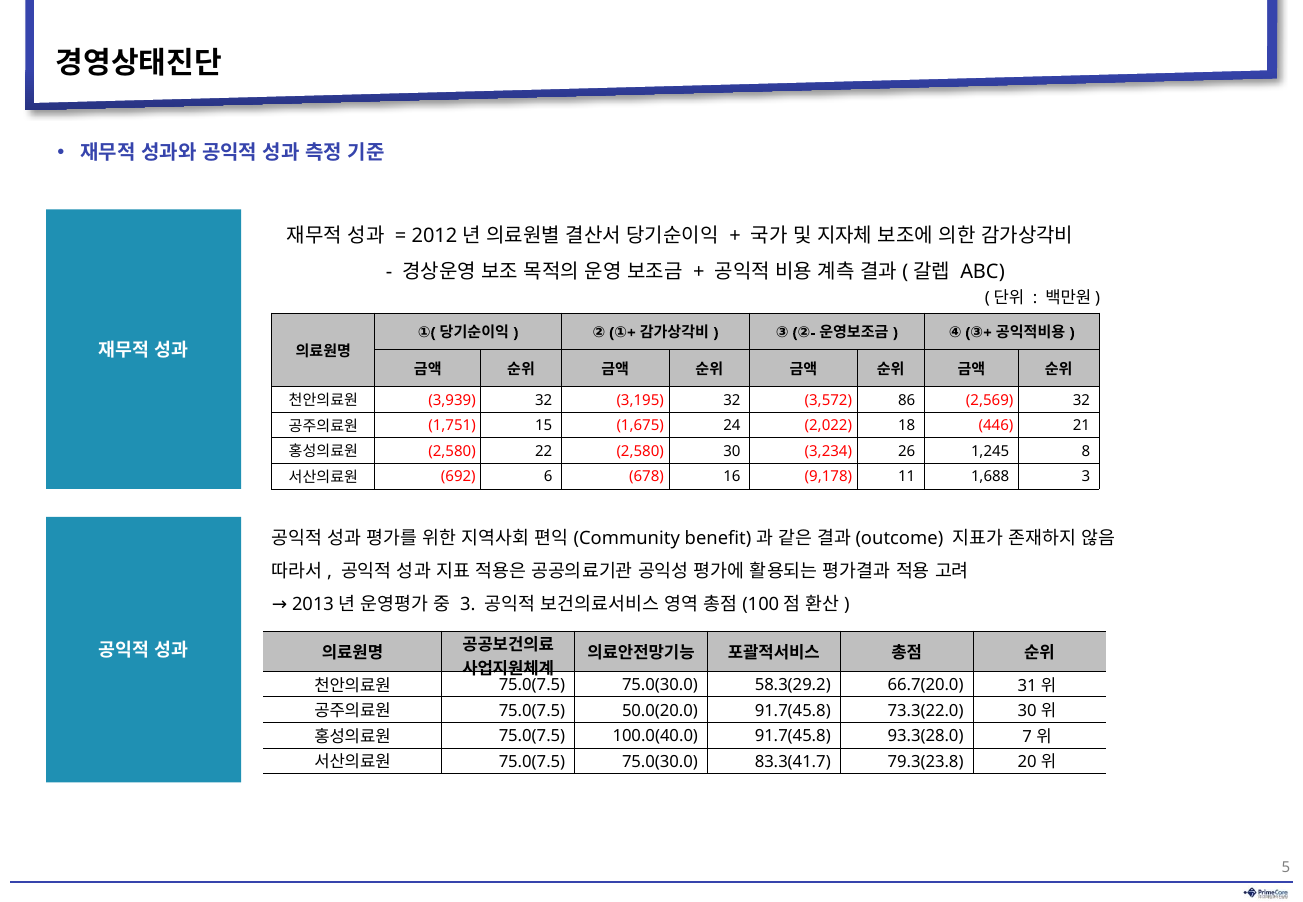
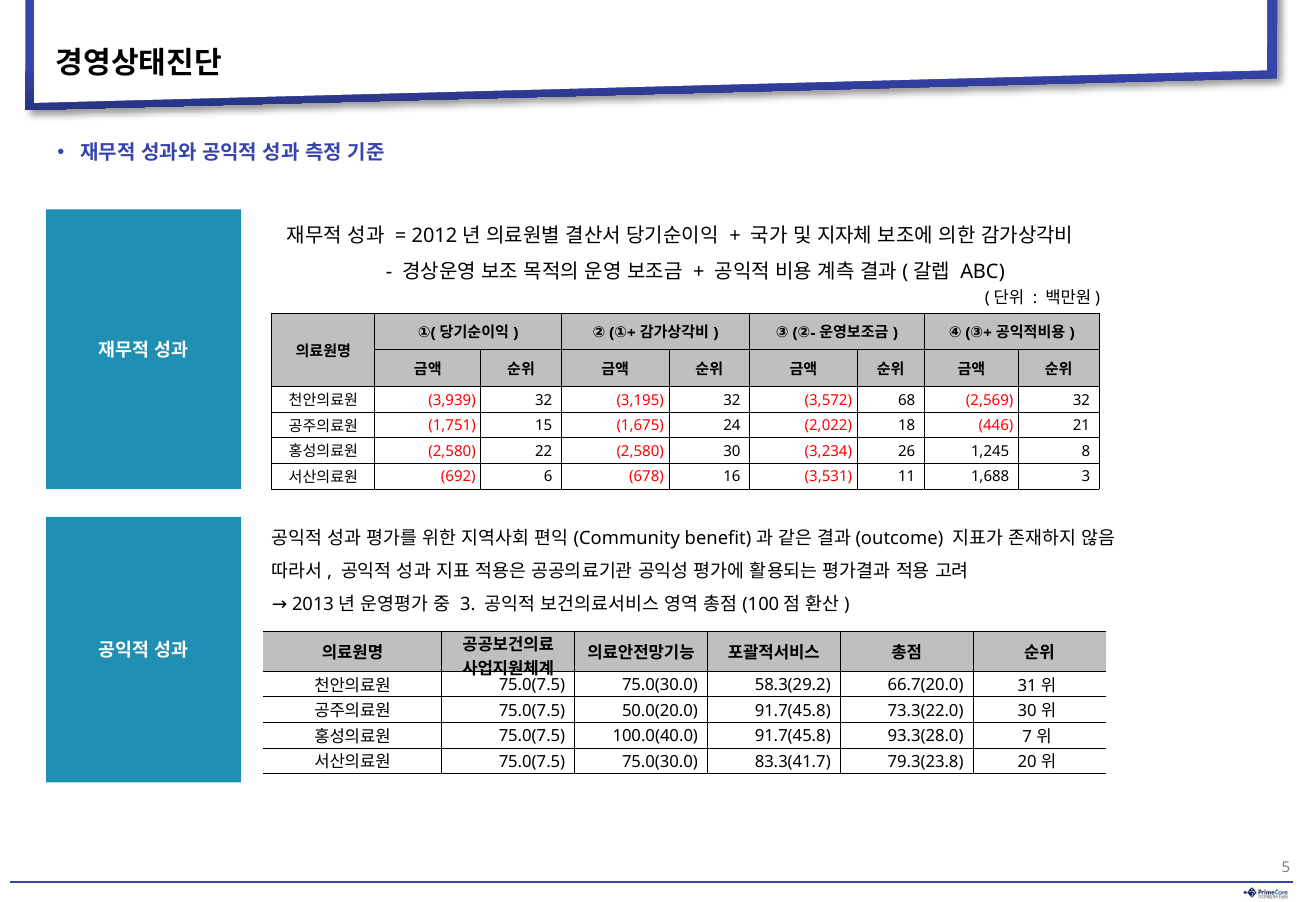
86: 86 -> 68
9,178: 9,178 -> 3,531
